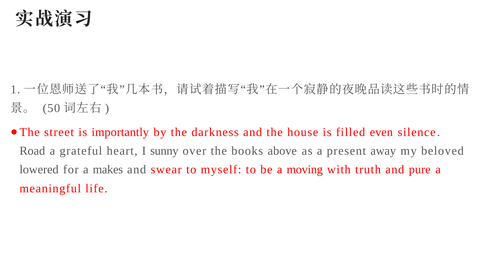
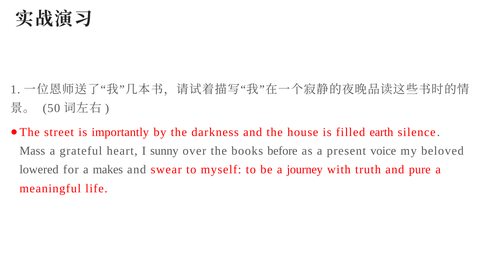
even: even -> earth
Road: Road -> Mass
above: above -> before
away: away -> voice
moving: moving -> journey
